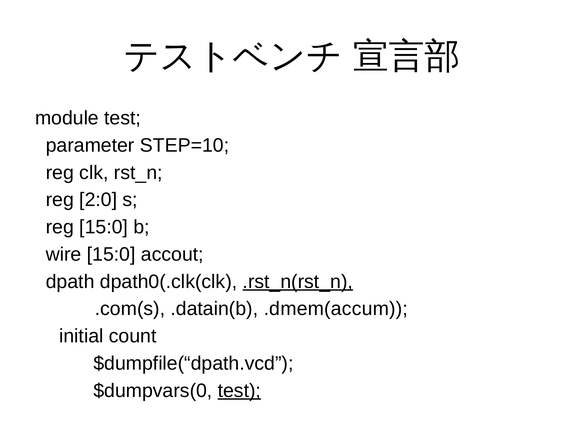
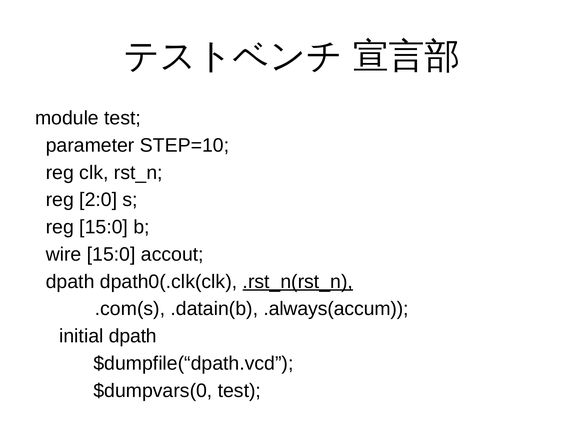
.dmem(accum: .dmem(accum -> .always(accum
initial count: count -> dpath
test at (239, 391) underline: present -> none
